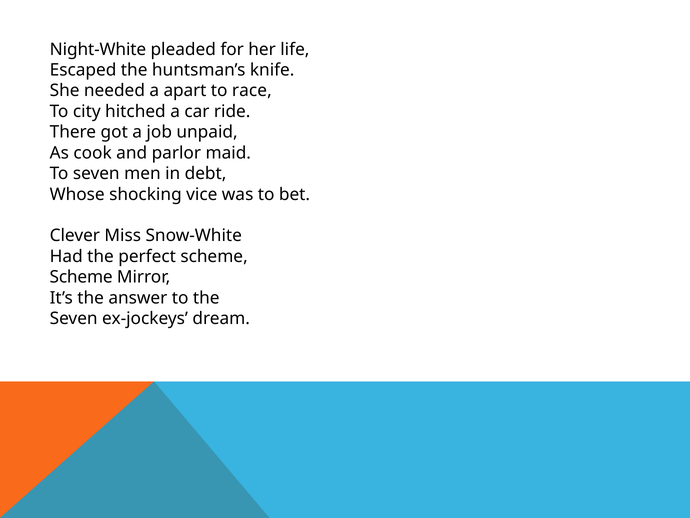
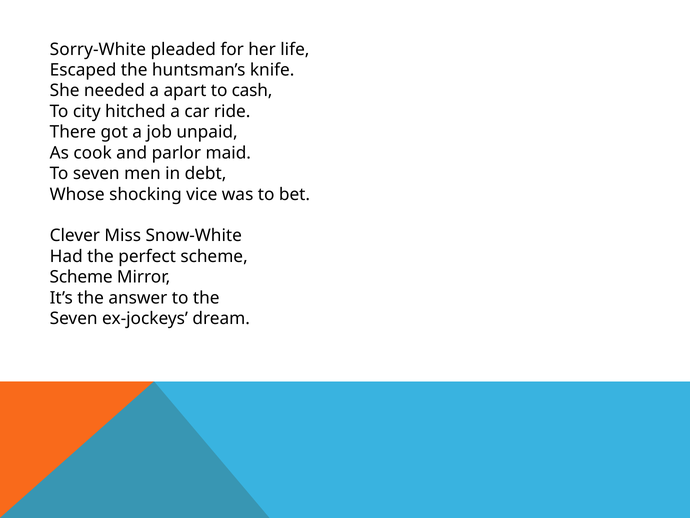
Night-White: Night-White -> Sorry-White
race: race -> cash
